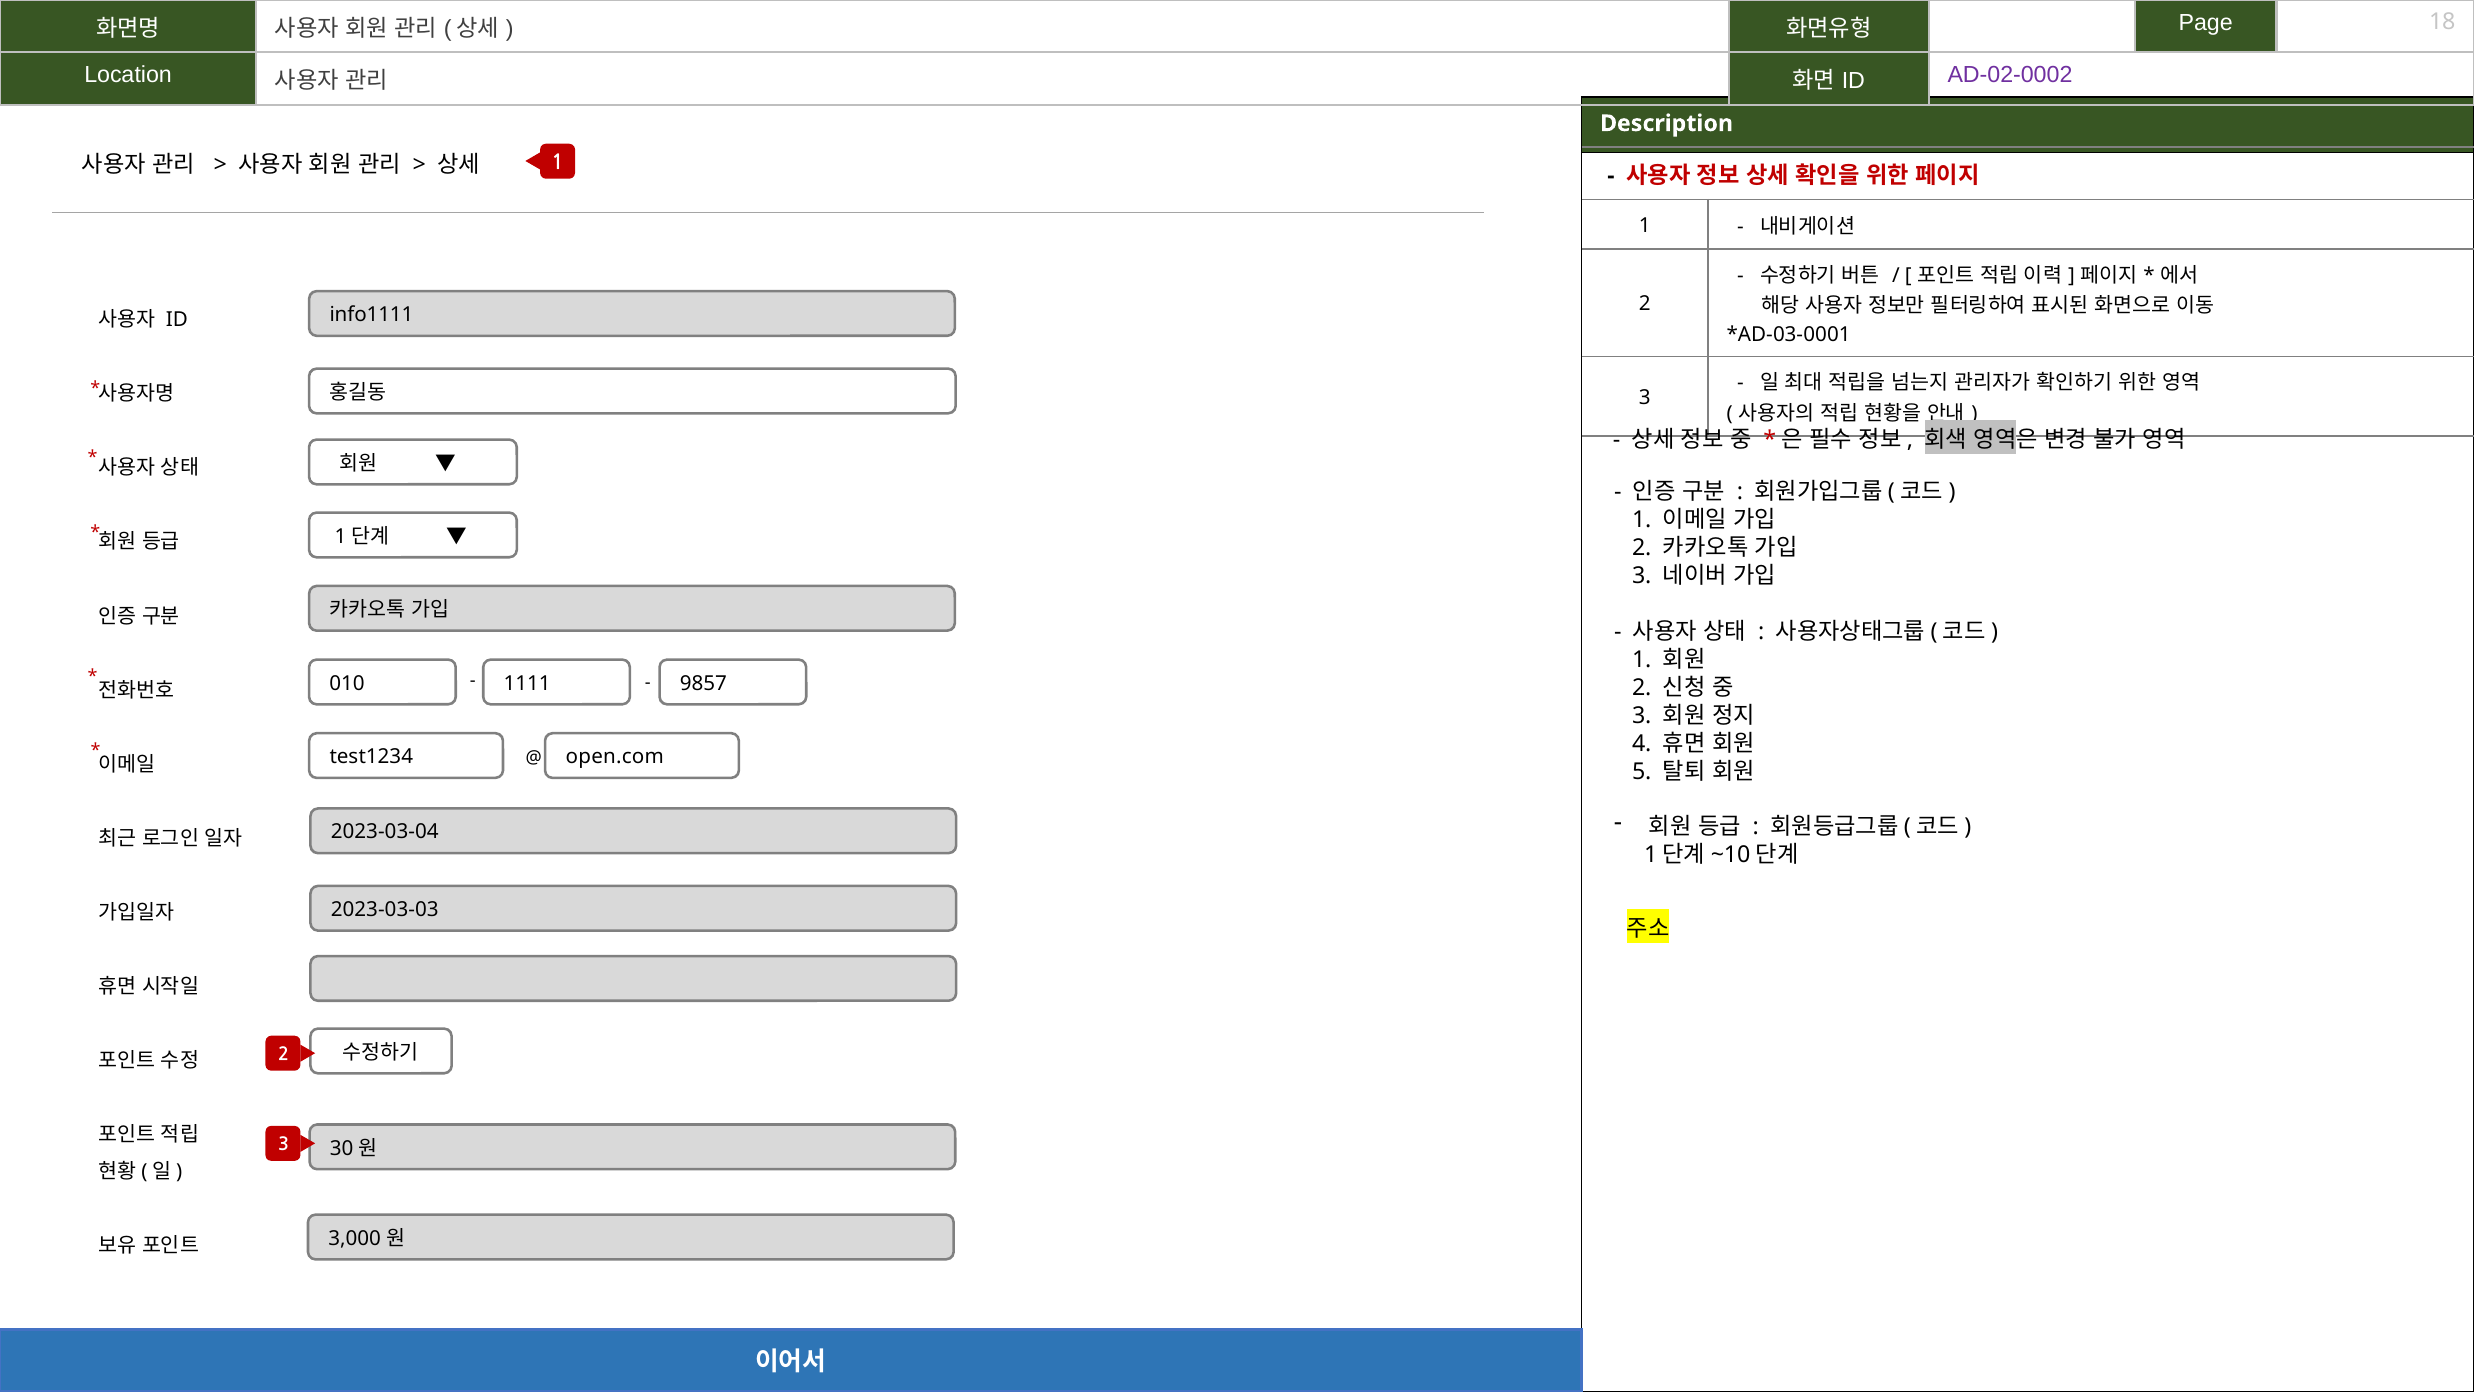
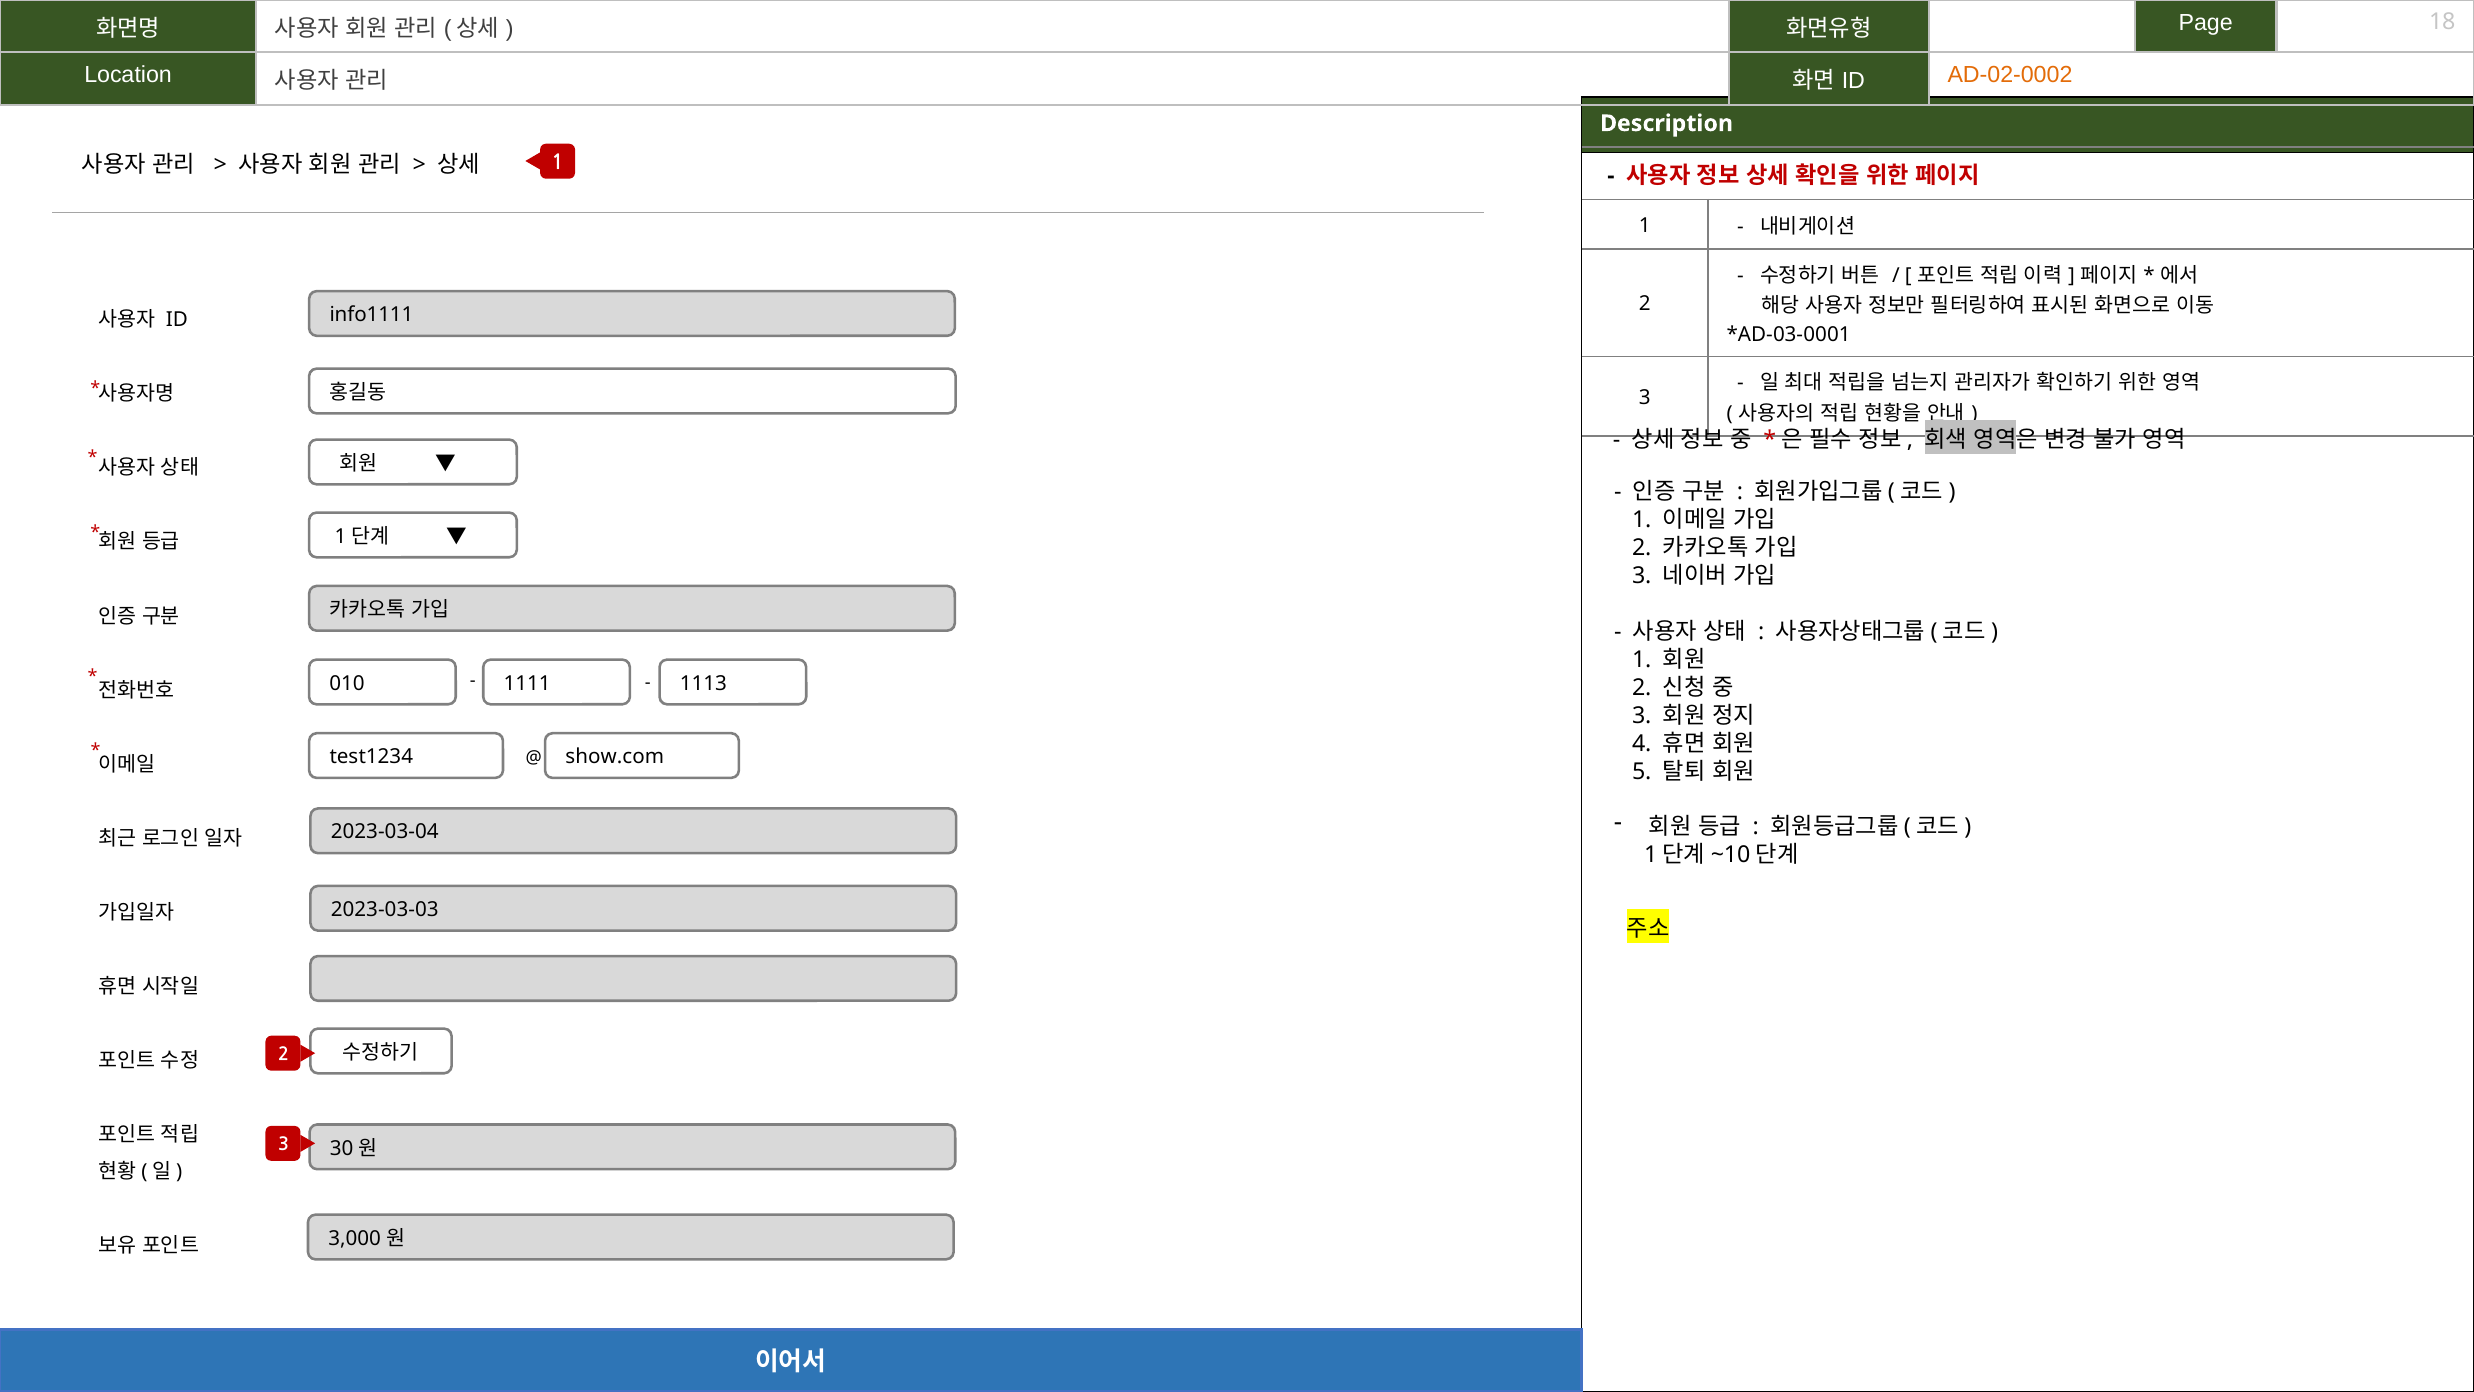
AD-02-0002 colour: purple -> orange
9857: 9857 -> 1113
open.com: open.com -> show.com
